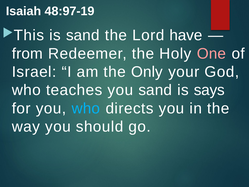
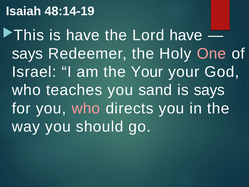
48:97-19: 48:97-19 -> 48:14-19
is sand: sand -> have
from at (27, 54): from -> says
the Only: Only -> Your
who at (86, 108) colour: light blue -> pink
